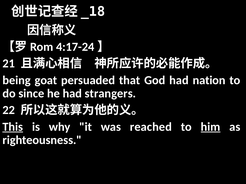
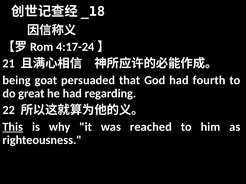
nation: nation -> fourth
since: since -> great
strangers: strangers -> regarding
him underline: present -> none
